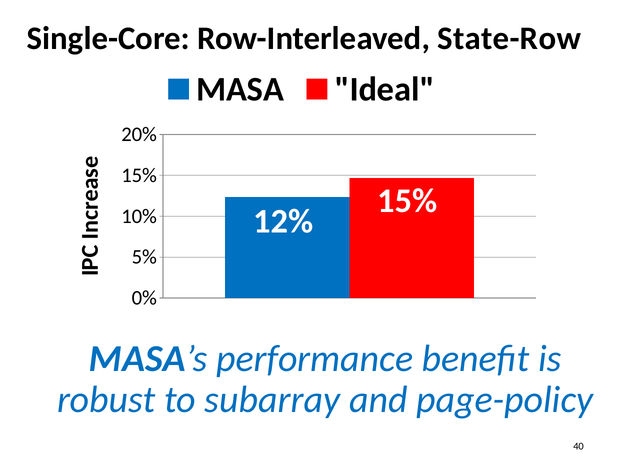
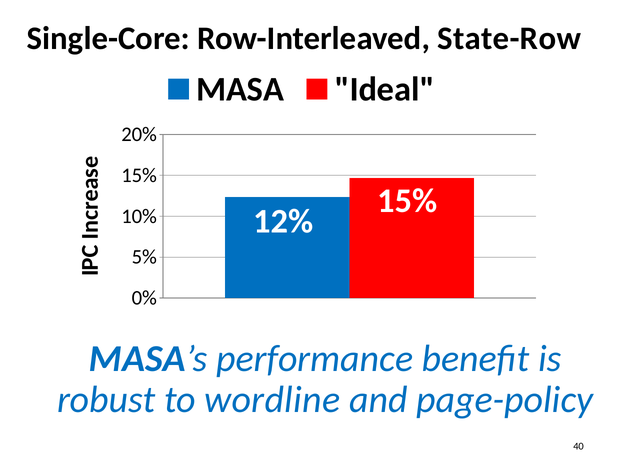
subarray: subarray -> wordline
